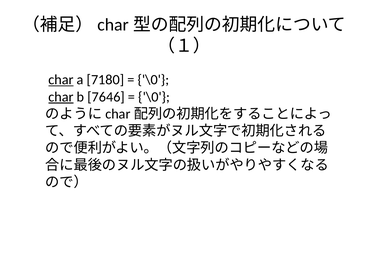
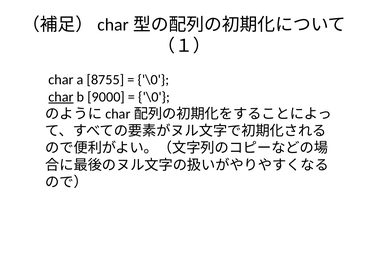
char at (61, 80) underline: present -> none
7180: 7180 -> 8755
7646: 7646 -> 9000
